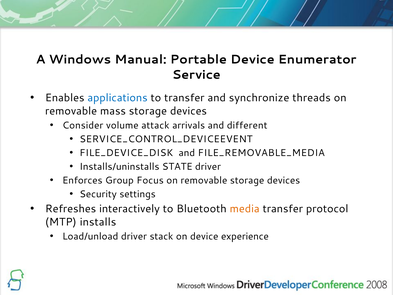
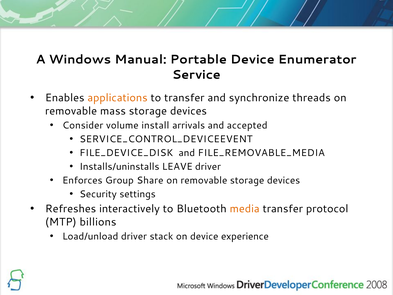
applications colour: blue -> orange
attack: attack -> install
different: different -> accepted
STATE: STATE -> LEAVE
Focus: Focus -> Share
installs: installs -> billions
